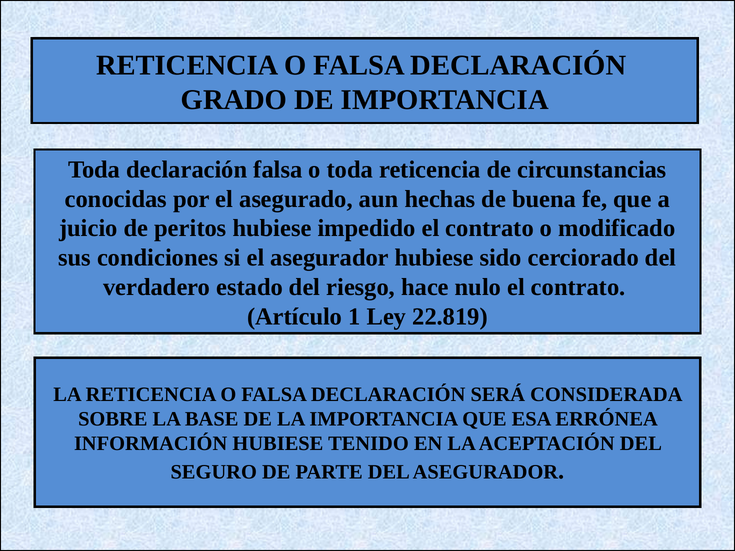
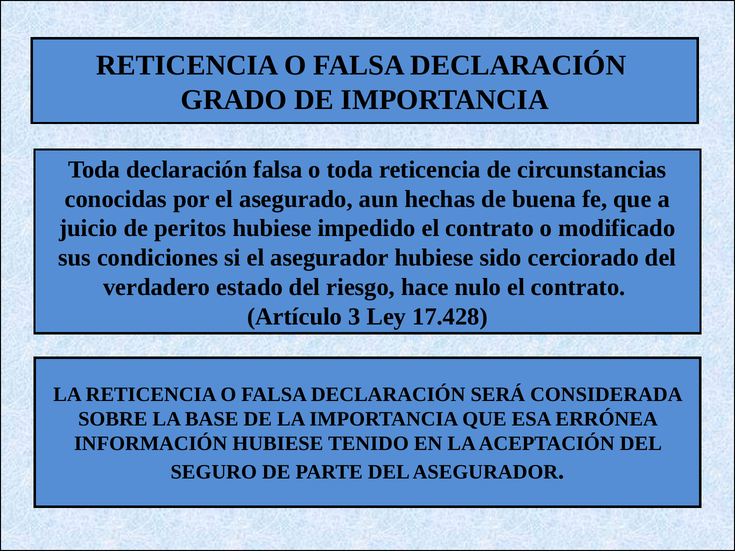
1: 1 -> 3
22.819: 22.819 -> 17.428
